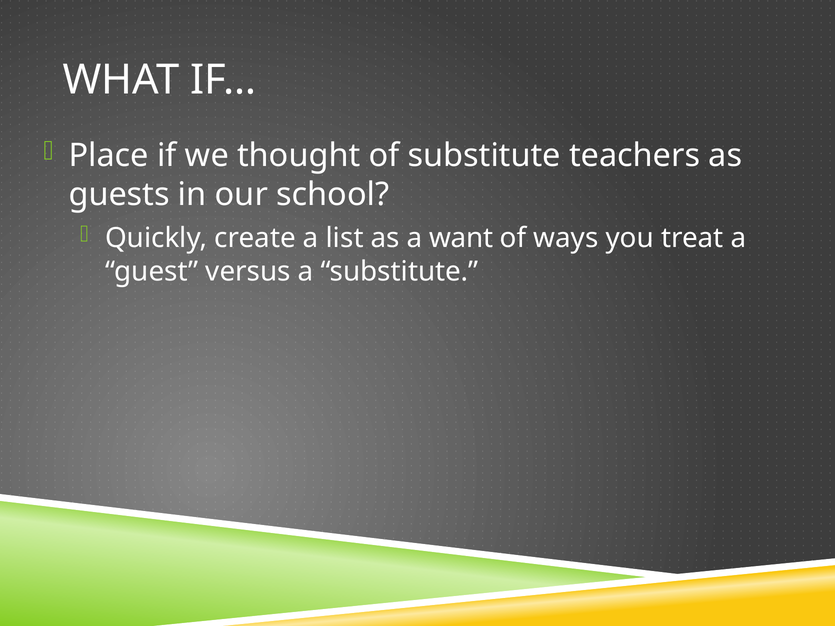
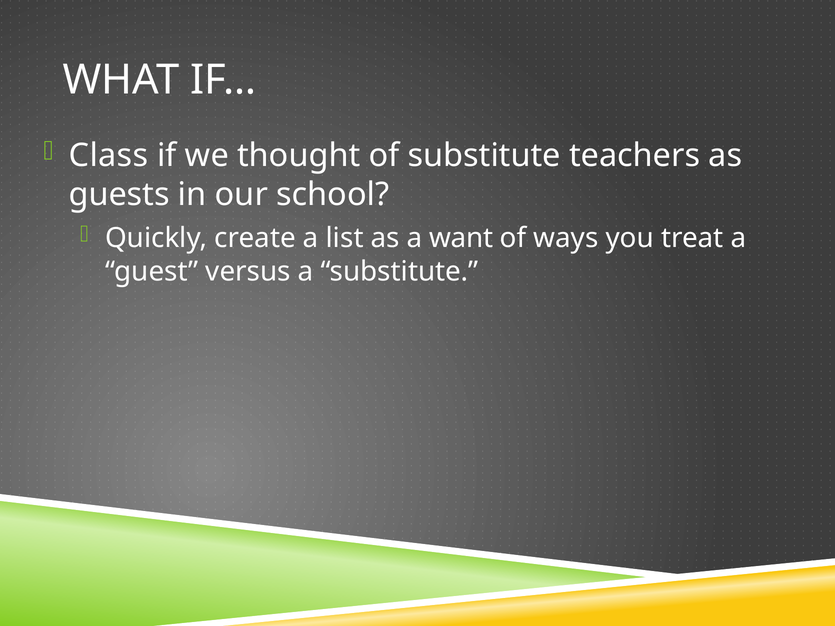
Place: Place -> Class
